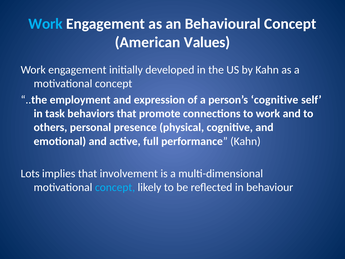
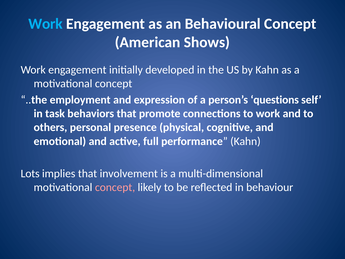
Values: Values -> Shows
person’s cognitive: cognitive -> questions
concept at (115, 187) colour: light blue -> pink
